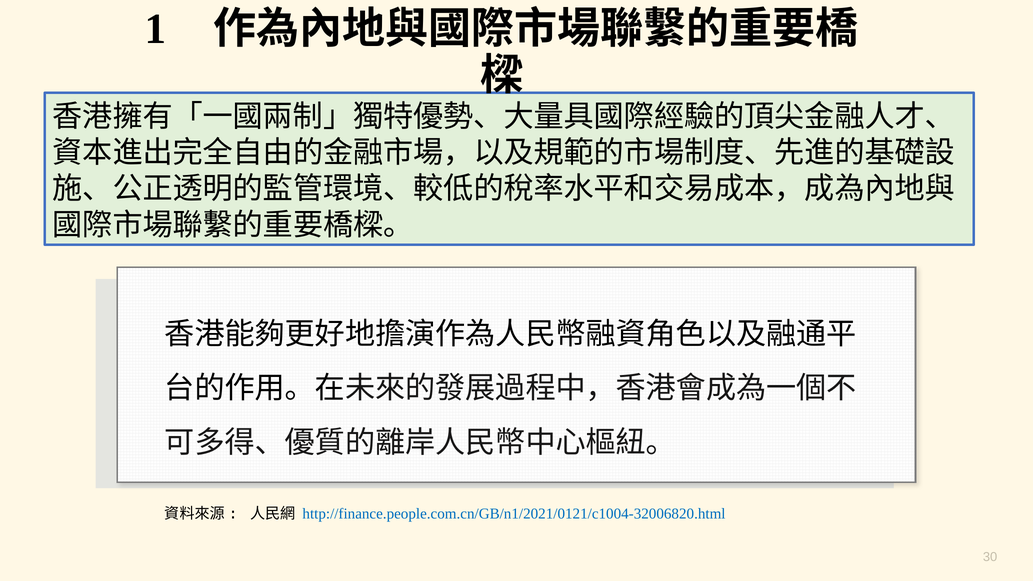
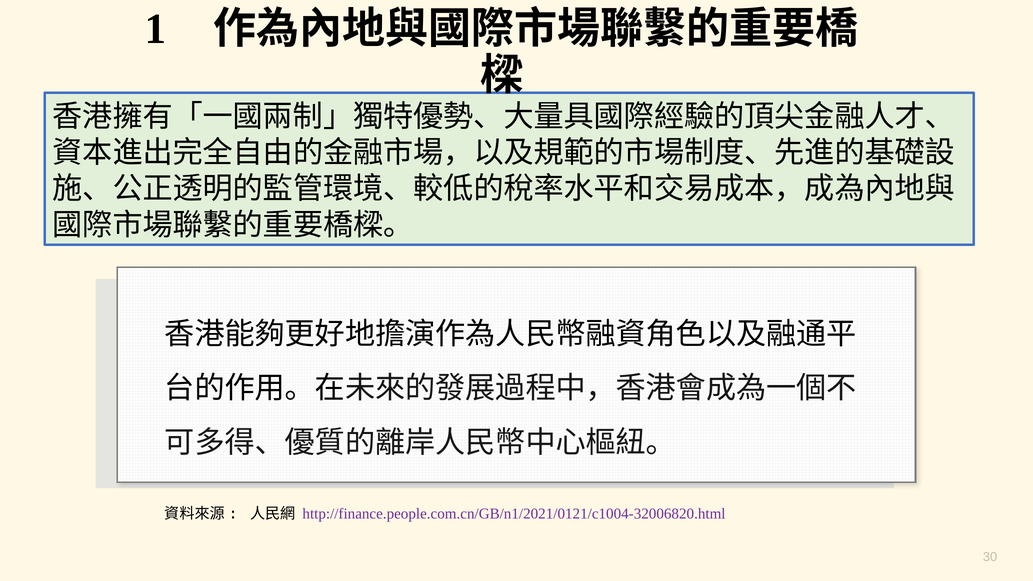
http://finance.people.com.cn/GB/n1/2021/0121/c1004-32006820.html colour: blue -> purple
